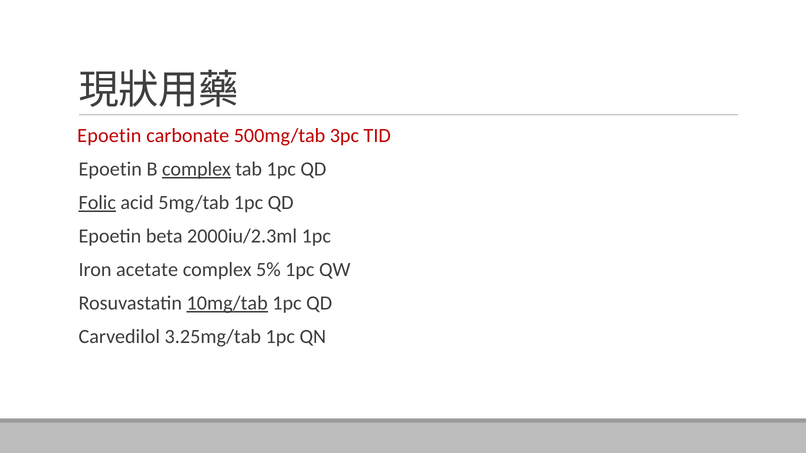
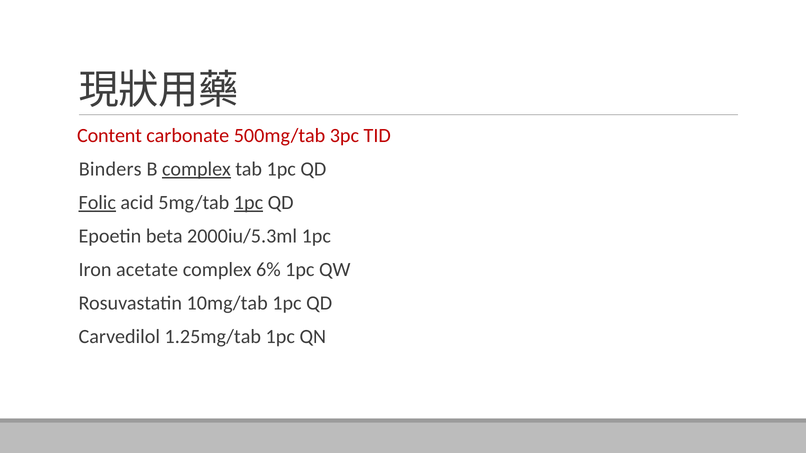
Epoetin at (109, 136): Epoetin -> Content
Epoetin at (110, 169): Epoetin -> Binders
1pc at (248, 203) underline: none -> present
2000iu/2.3ml: 2000iu/2.3ml -> 2000iu/5.3ml
5%: 5% -> 6%
10mg/tab underline: present -> none
3.25mg/tab: 3.25mg/tab -> 1.25mg/tab
